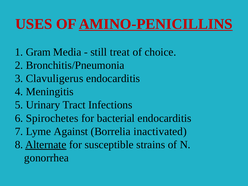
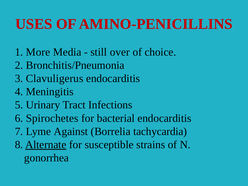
AMINO-PENICILLINS underline: present -> none
Gram: Gram -> More
treat: treat -> over
inactivated: inactivated -> tachycardia
